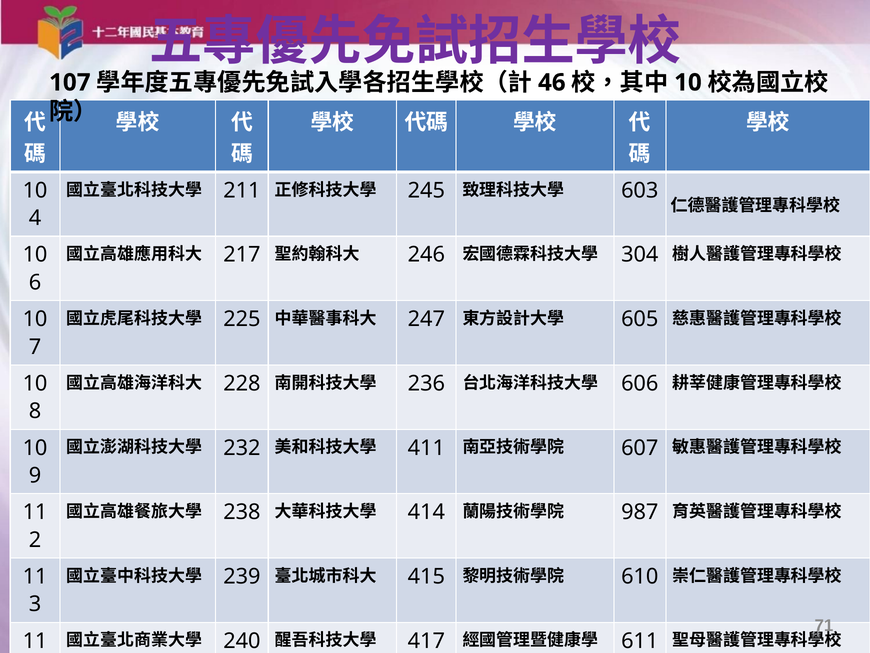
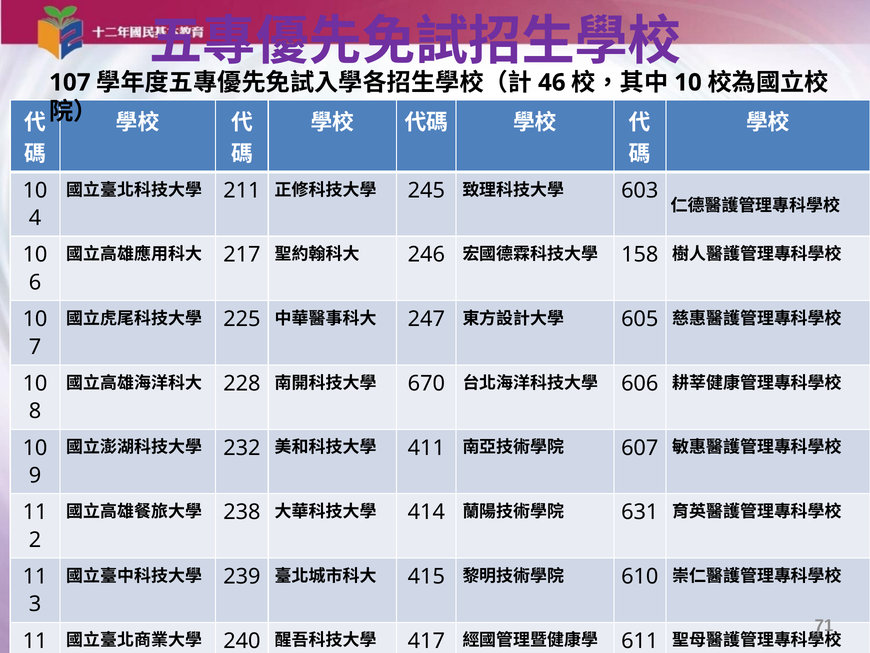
304: 304 -> 158
236: 236 -> 670
987: 987 -> 631
